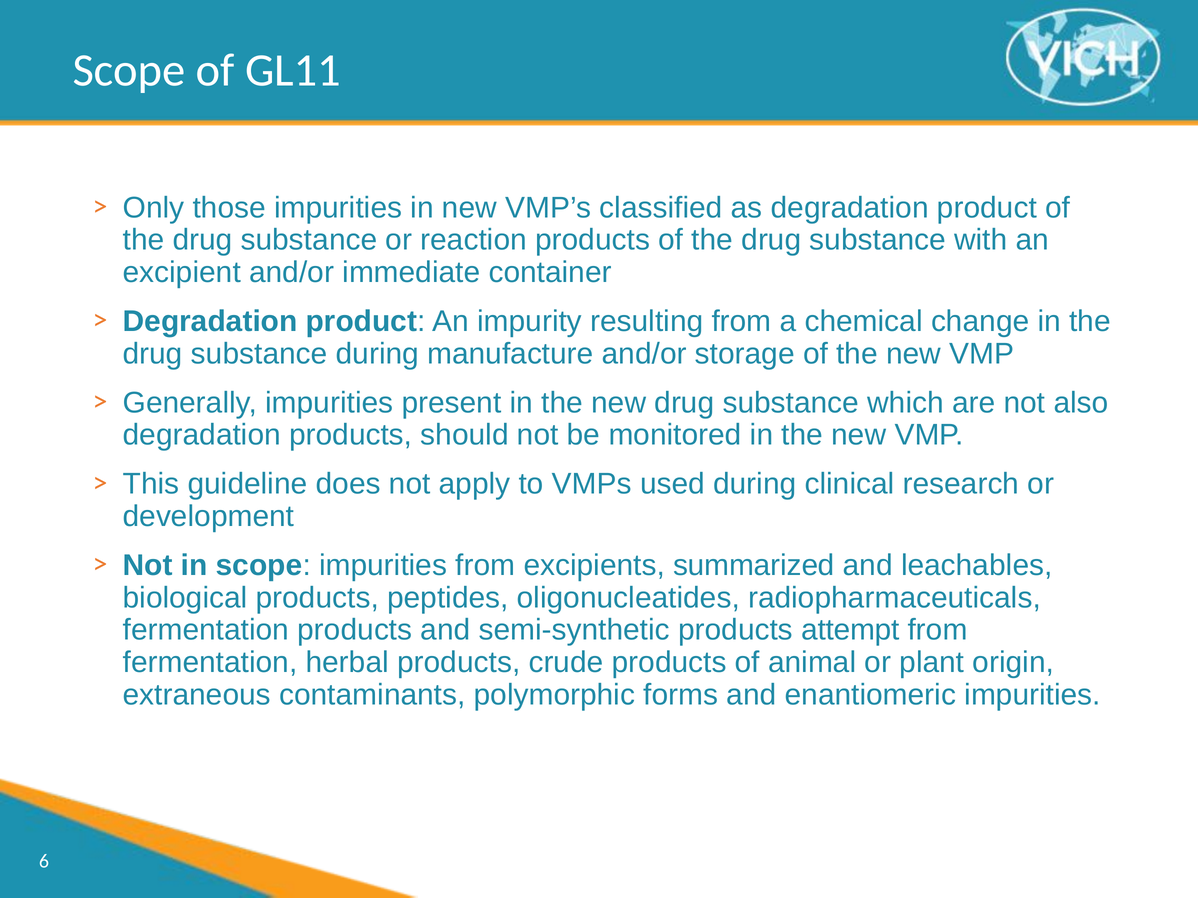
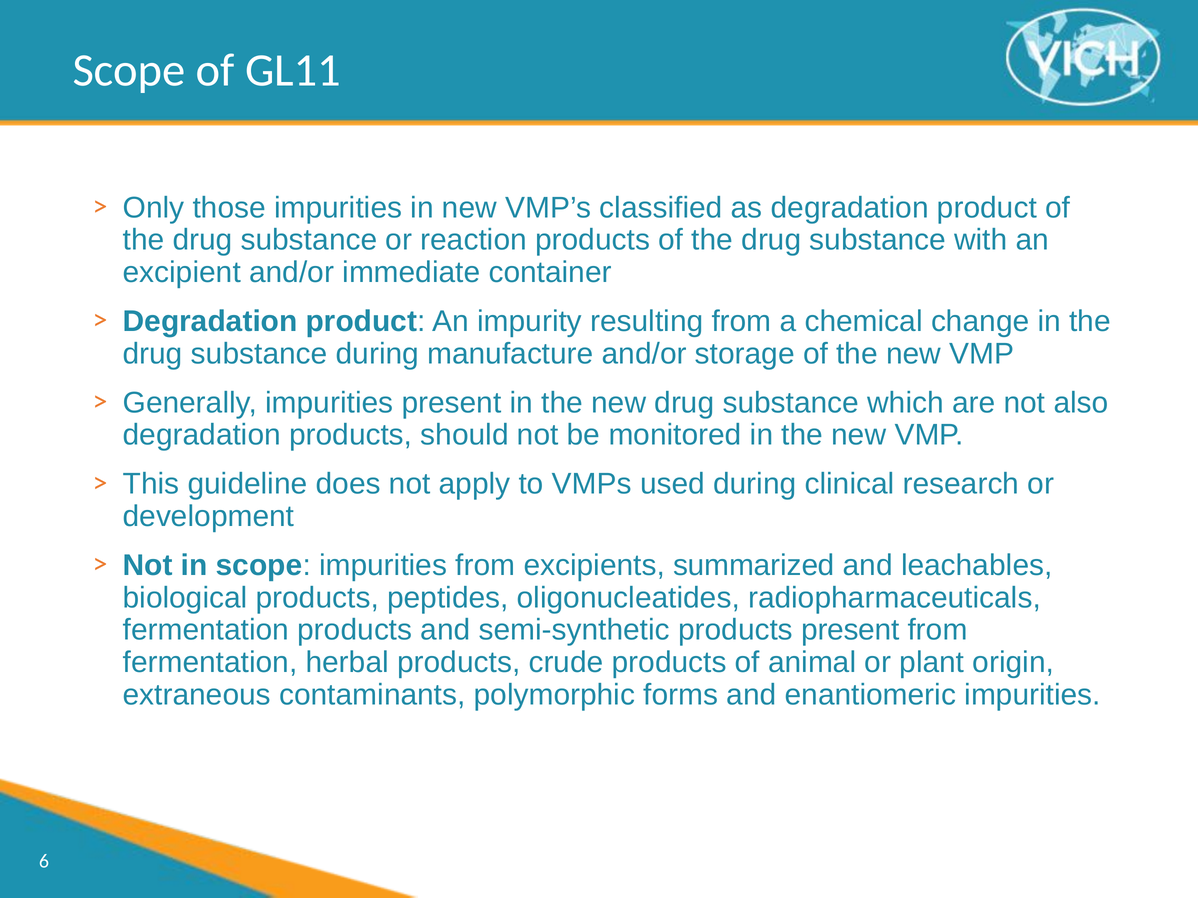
products attempt: attempt -> present
